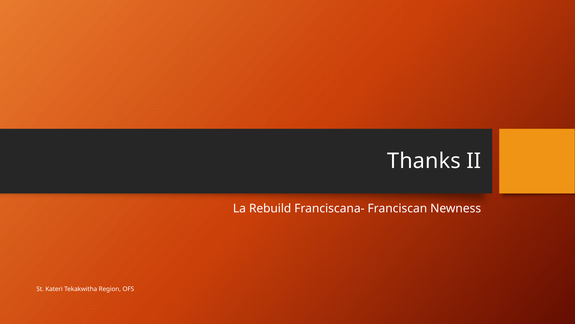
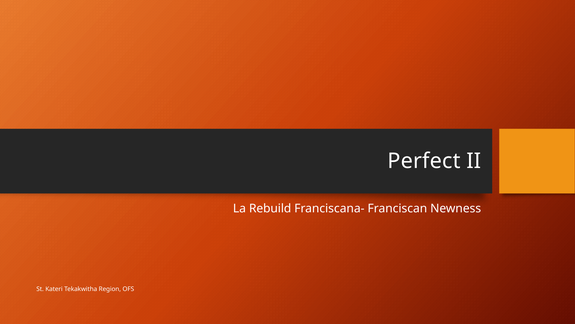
Thanks: Thanks -> Perfect
